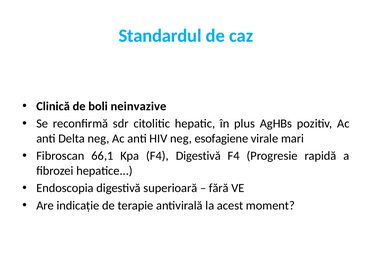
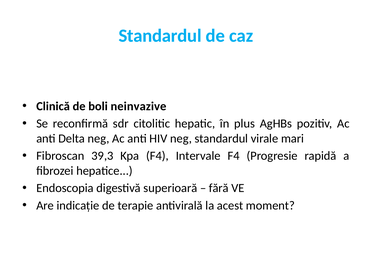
neg esofagiene: esofagiene -> standardul
66,1: 66,1 -> 39,3
F4 Digestivă: Digestivă -> Intervale
